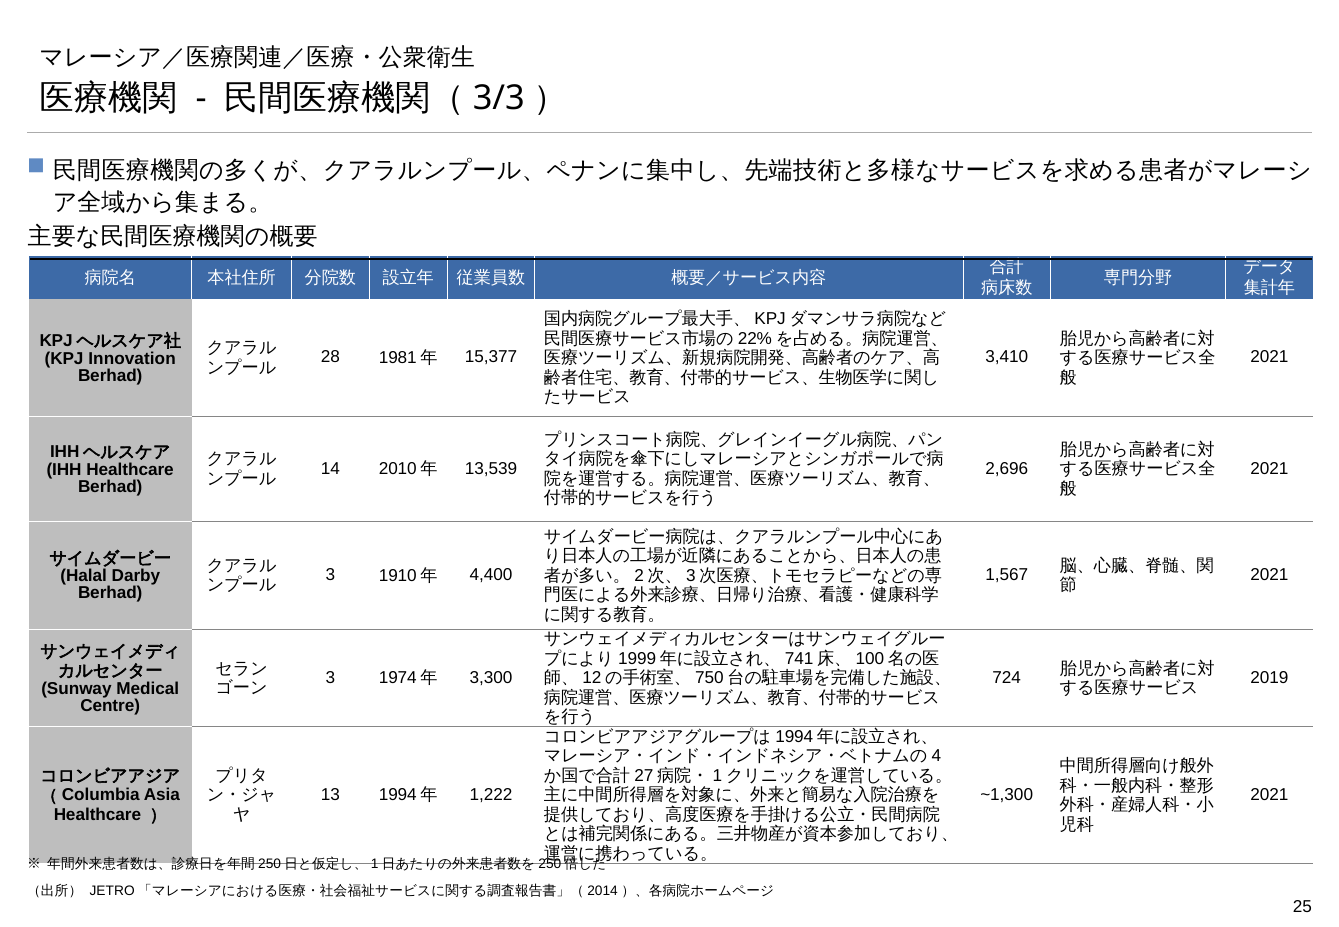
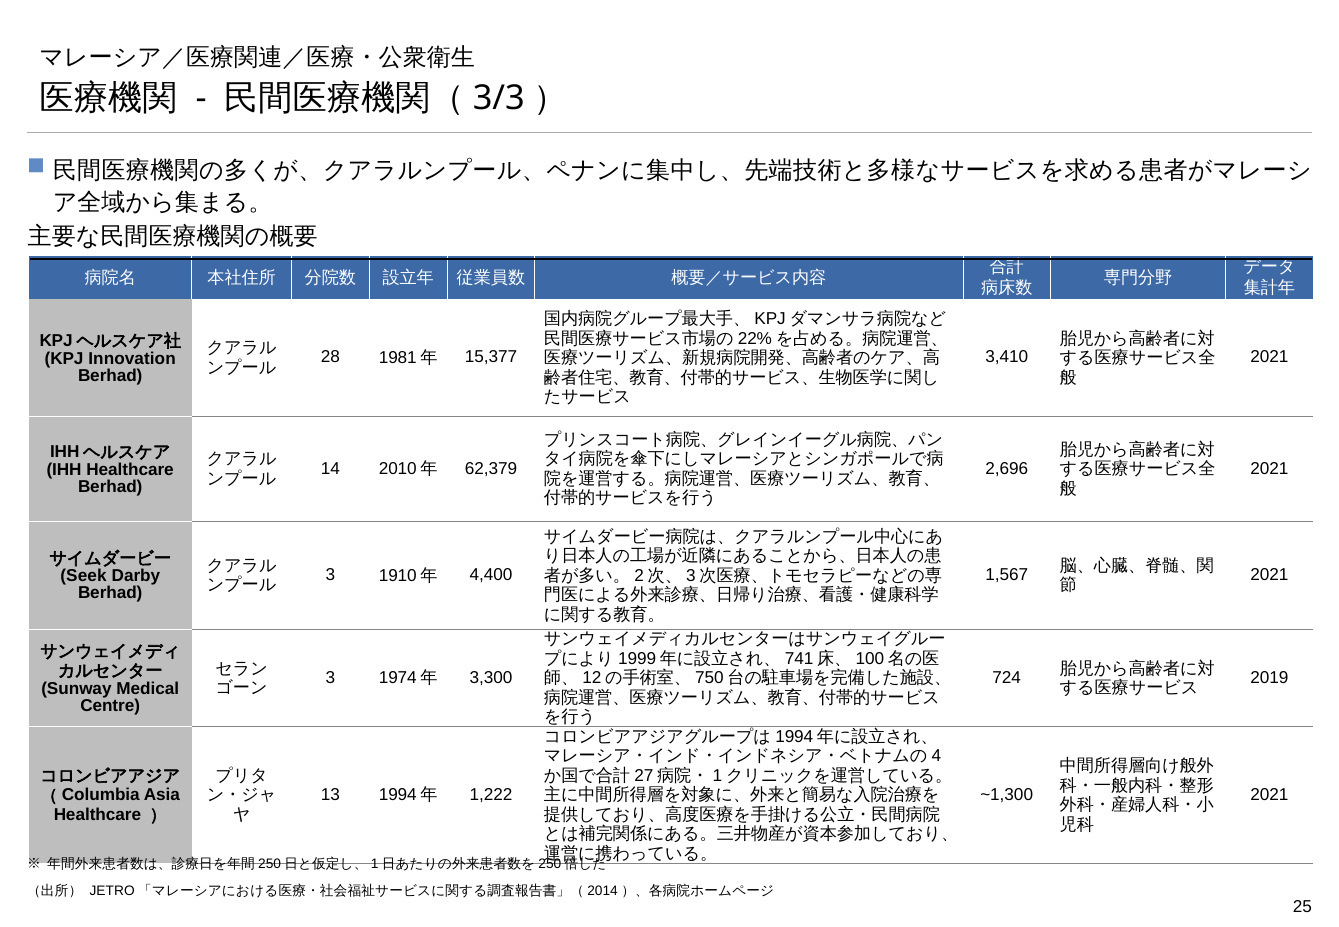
13,539: 13,539 -> 62,379
Halal: Halal -> Seek
